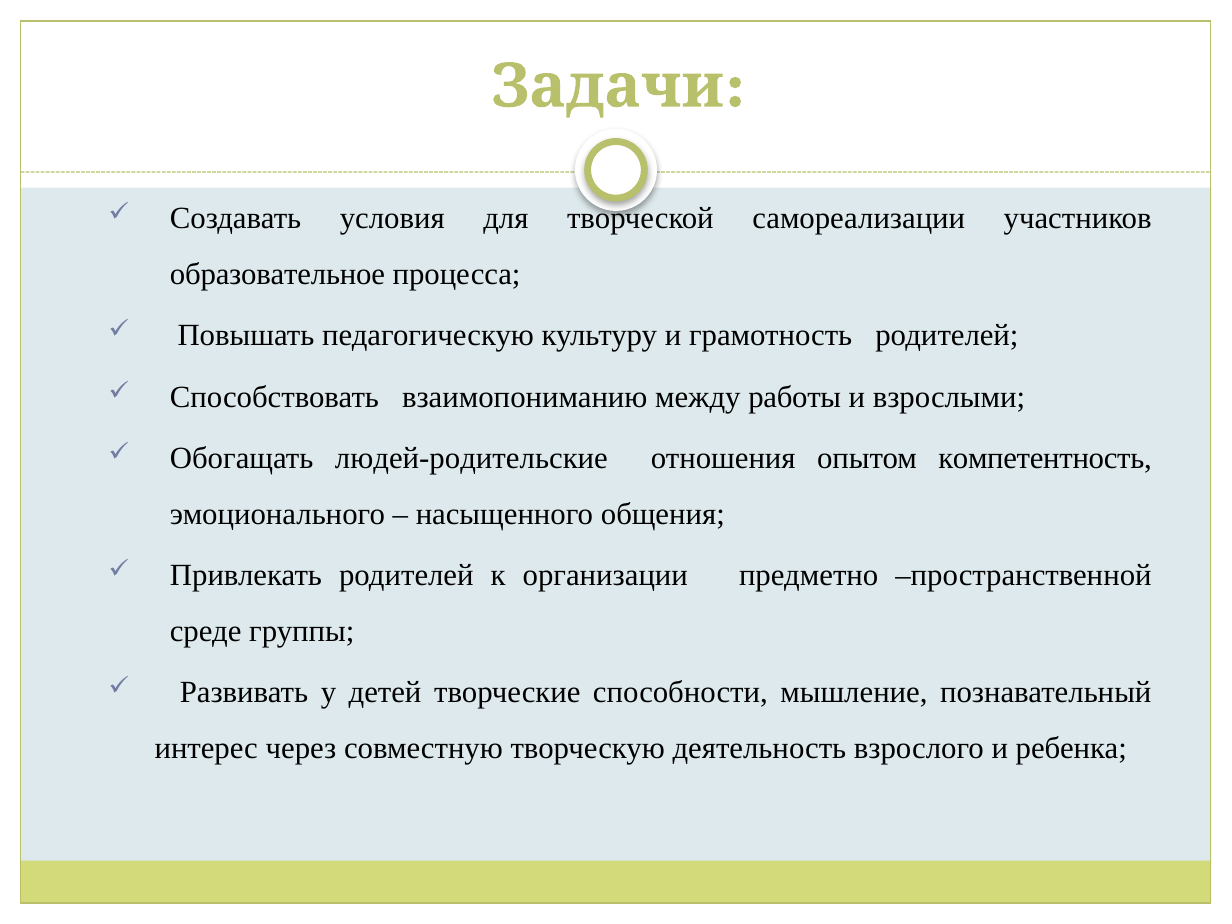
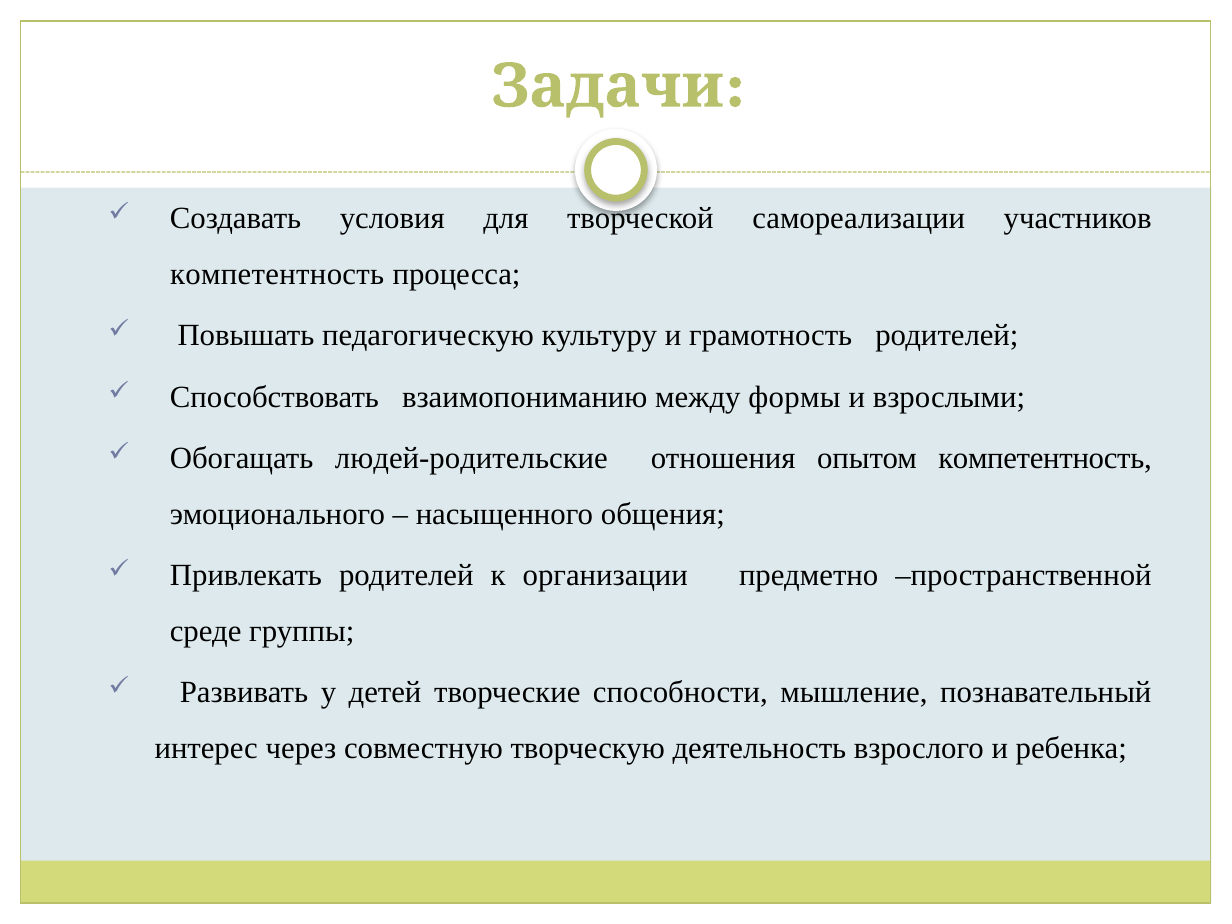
образовательное at (277, 274): образовательное -> компетентность
работы: работы -> формы
